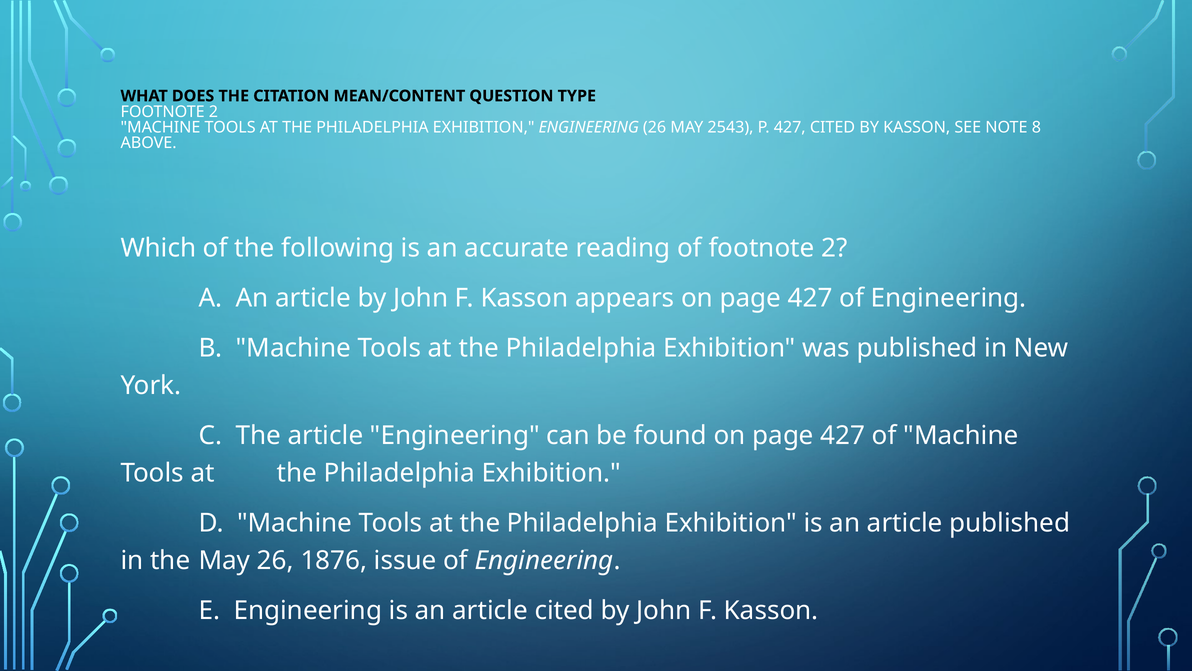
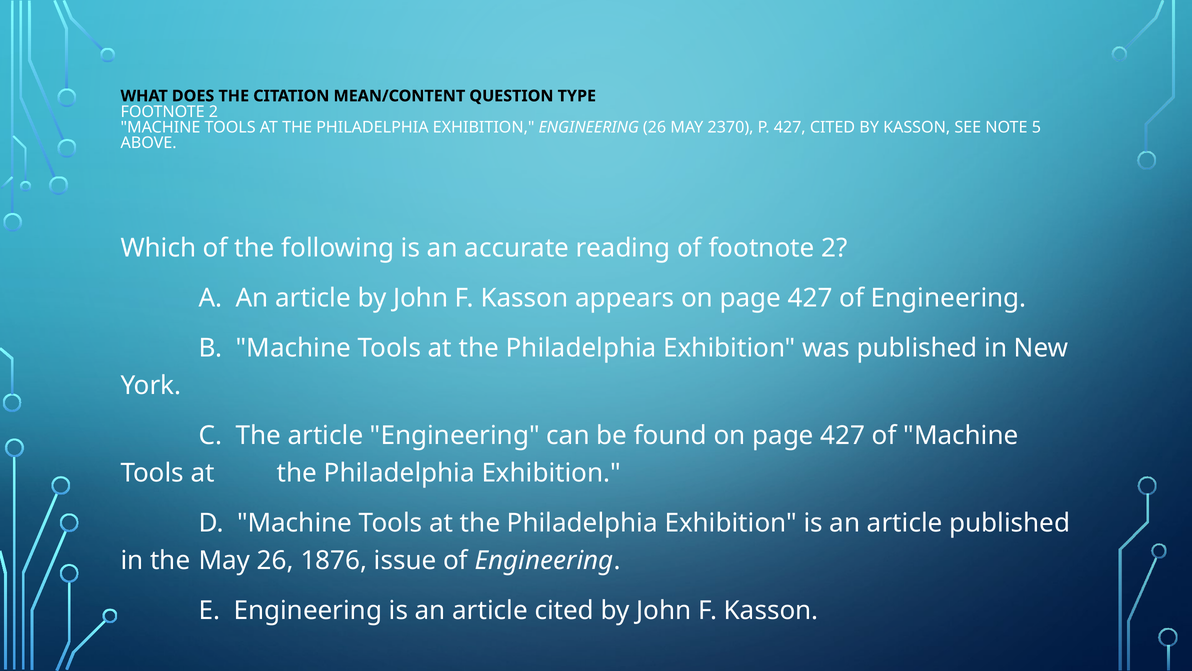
2543: 2543 -> 2370
8: 8 -> 5
